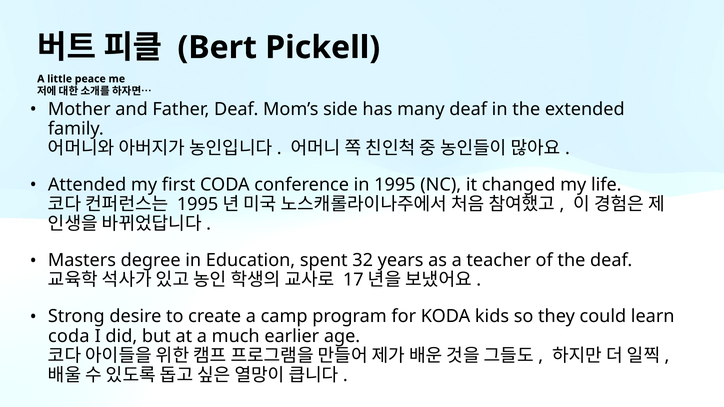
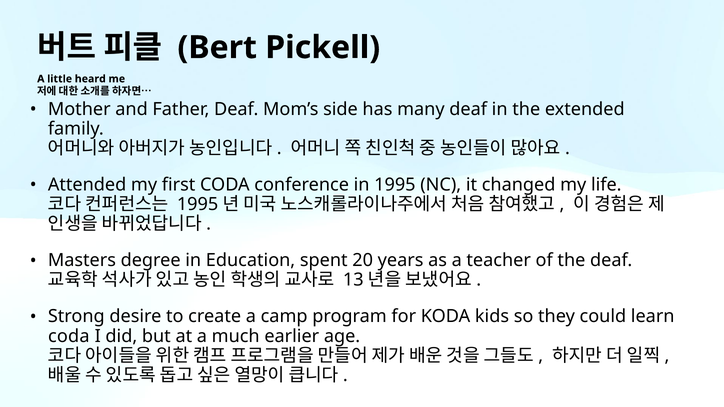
peace: peace -> heard
32: 32 -> 20
17: 17 -> 13
